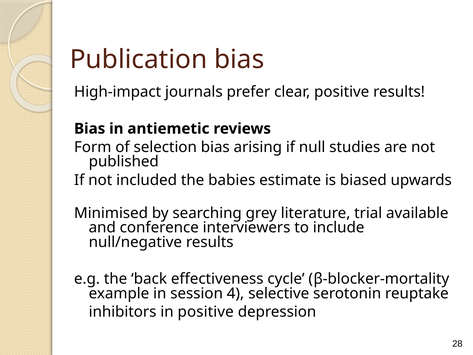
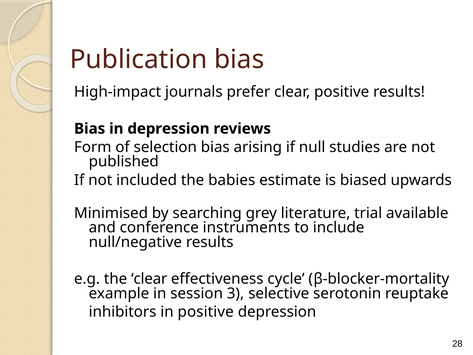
in antiemetic: antiemetic -> depression
interviewers: interviewers -> instruments
the back: back -> clear
4: 4 -> 3
